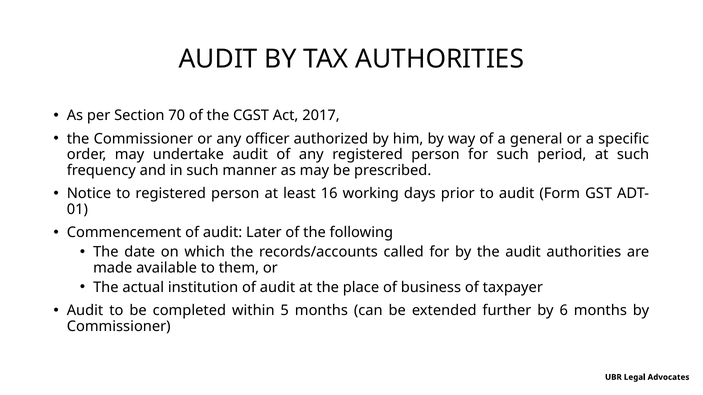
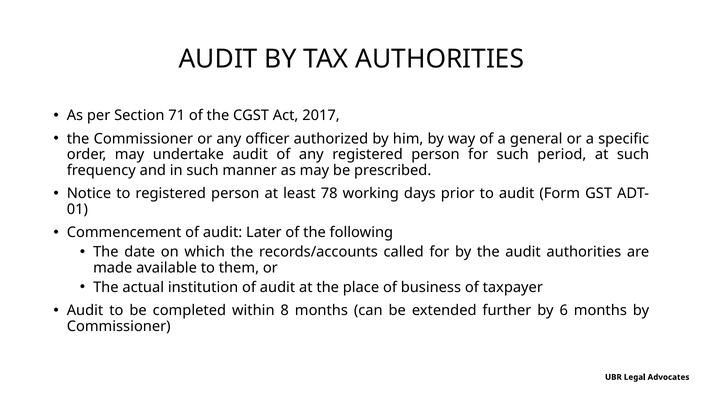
70: 70 -> 71
16: 16 -> 78
5: 5 -> 8
